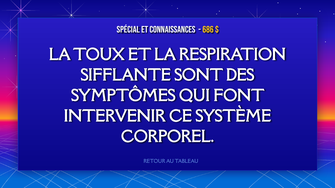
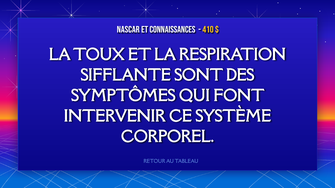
SPÉCIAL: SPÉCIAL -> NASCAR
686: 686 -> 410
